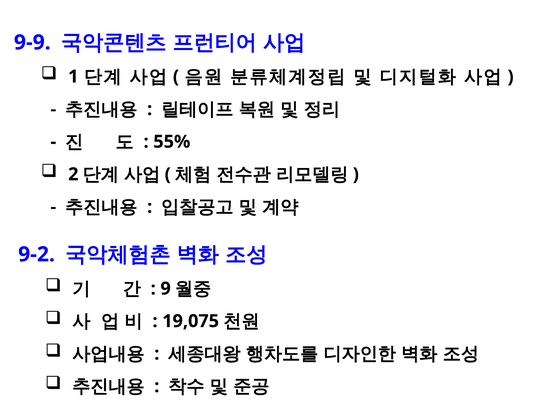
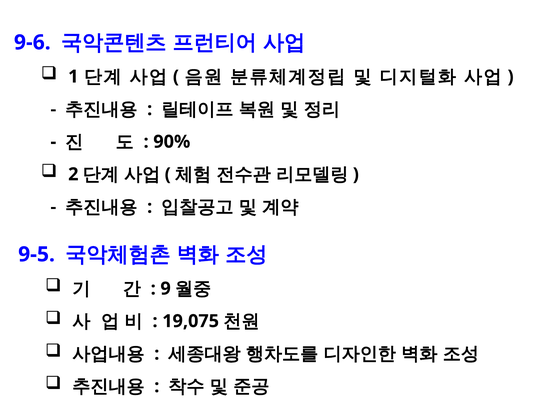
9-9: 9-9 -> 9-6
55%: 55% -> 90%
9-2: 9-2 -> 9-5
